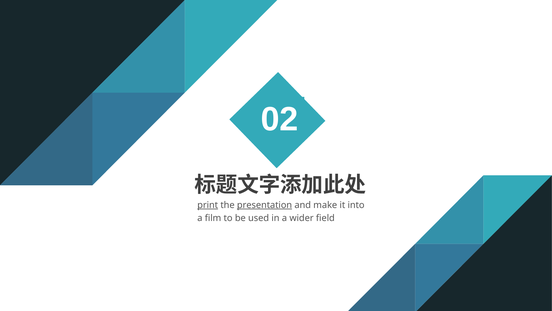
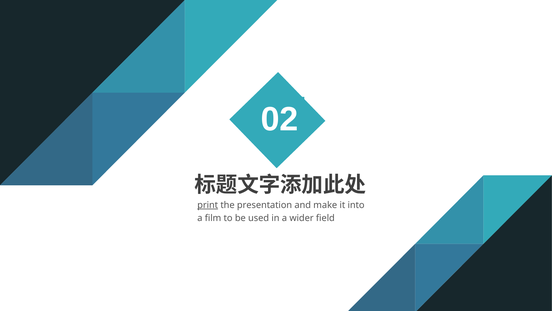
presentation underline: present -> none
